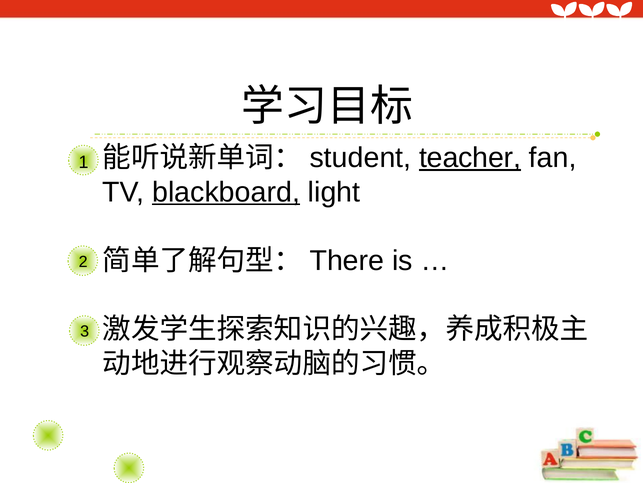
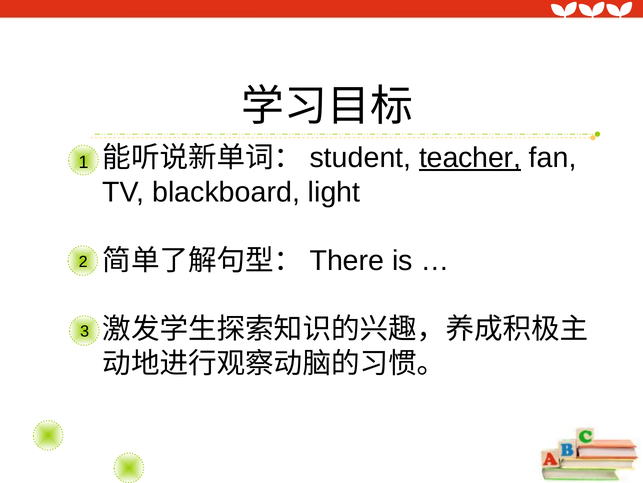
blackboard underline: present -> none
